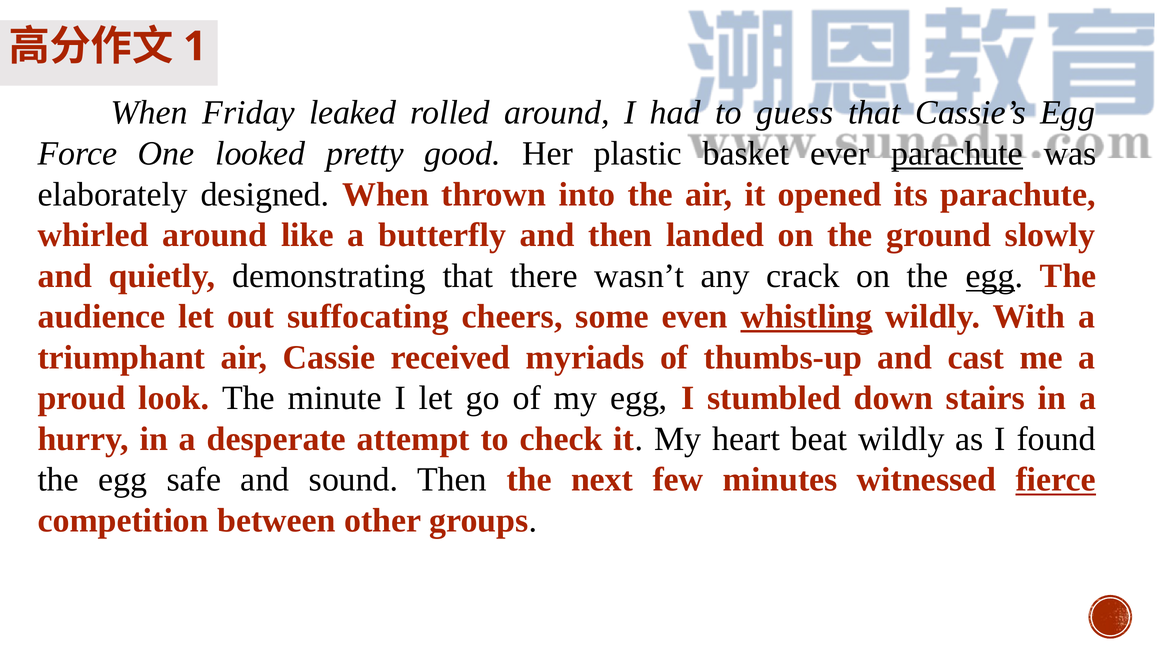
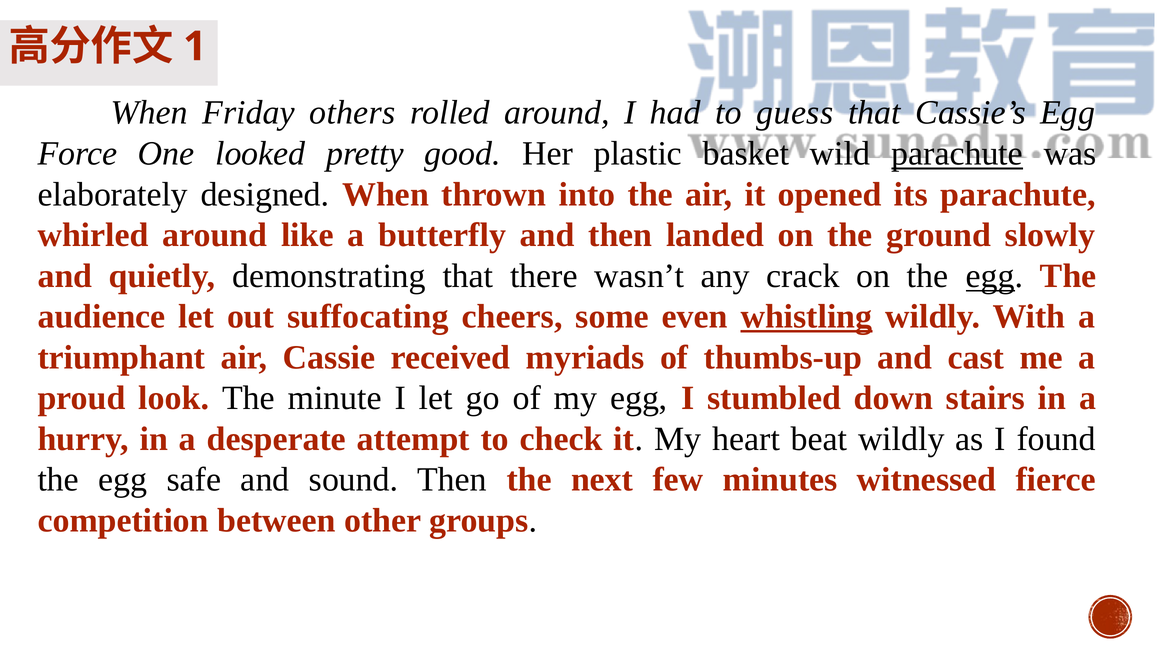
leaked: leaked -> others
ever: ever -> wild
fierce underline: present -> none
